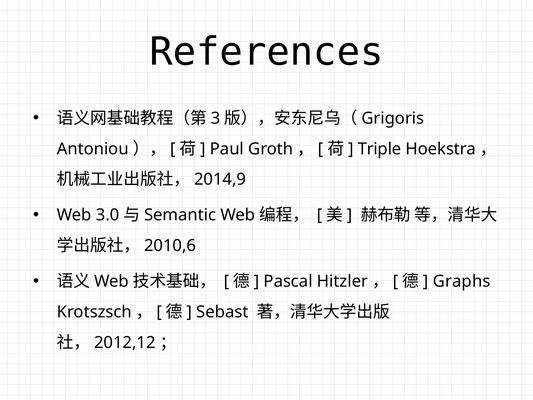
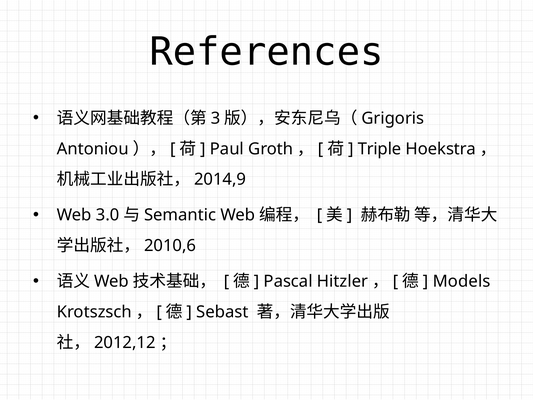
Graphs: Graphs -> Models
